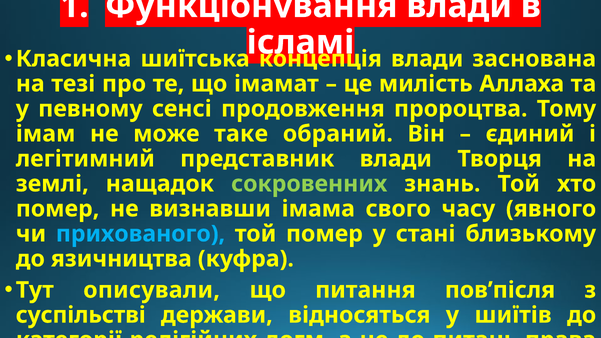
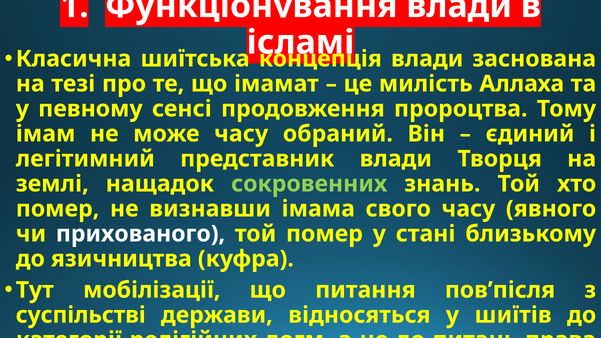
може таке: таке -> часу
прихованого colour: light blue -> white
описували: описували -> мобілізації
